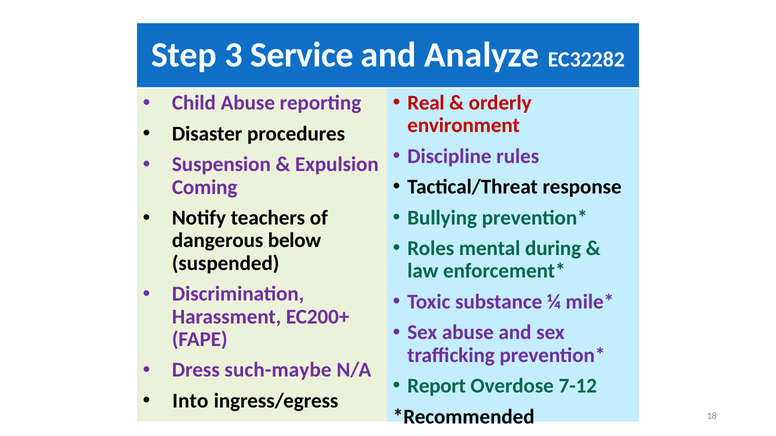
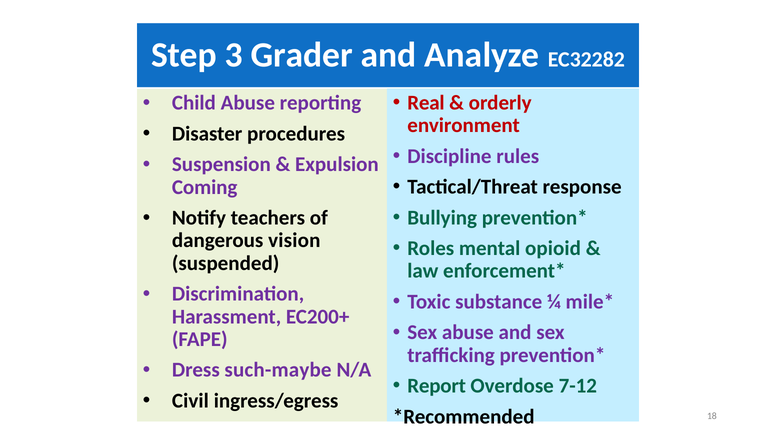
Service: Service -> Grader
below: below -> vision
during: during -> opioid
Into: Into -> Civil
